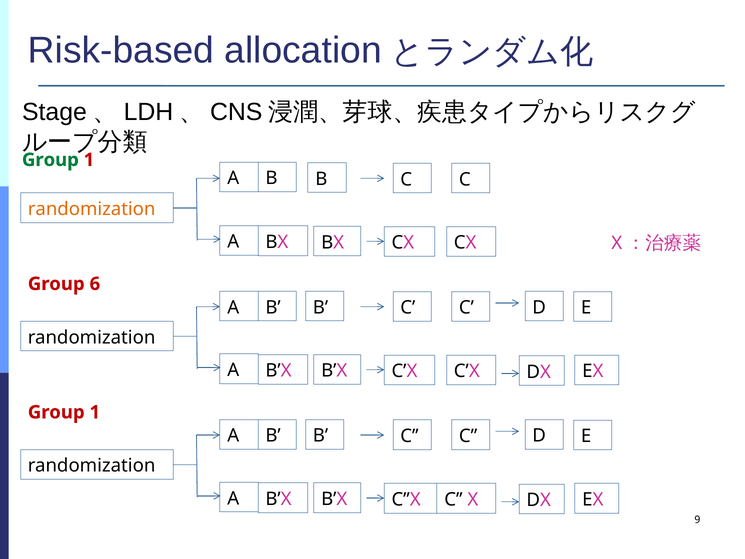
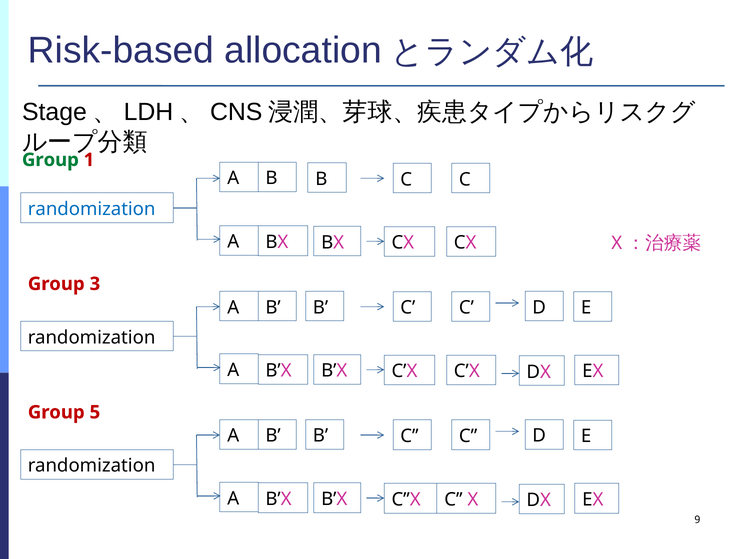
randomization at (92, 209) colour: orange -> blue
6: 6 -> 3
1 at (95, 412): 1 -> 5
